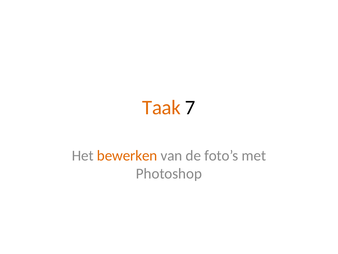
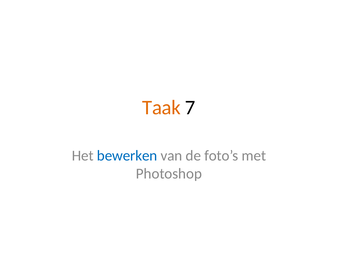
bewerken colour: orange -> blue
